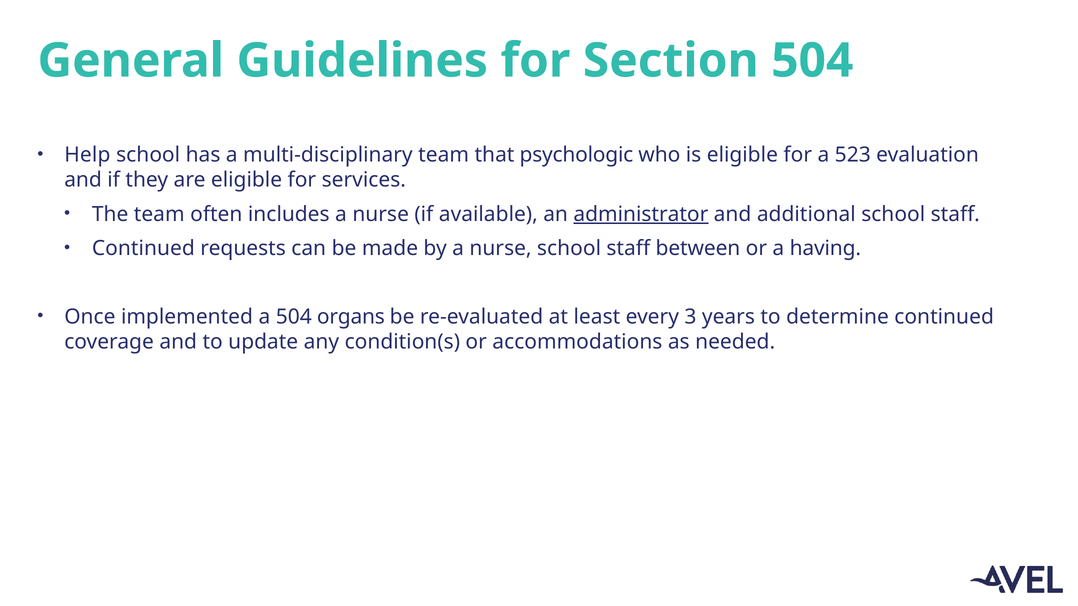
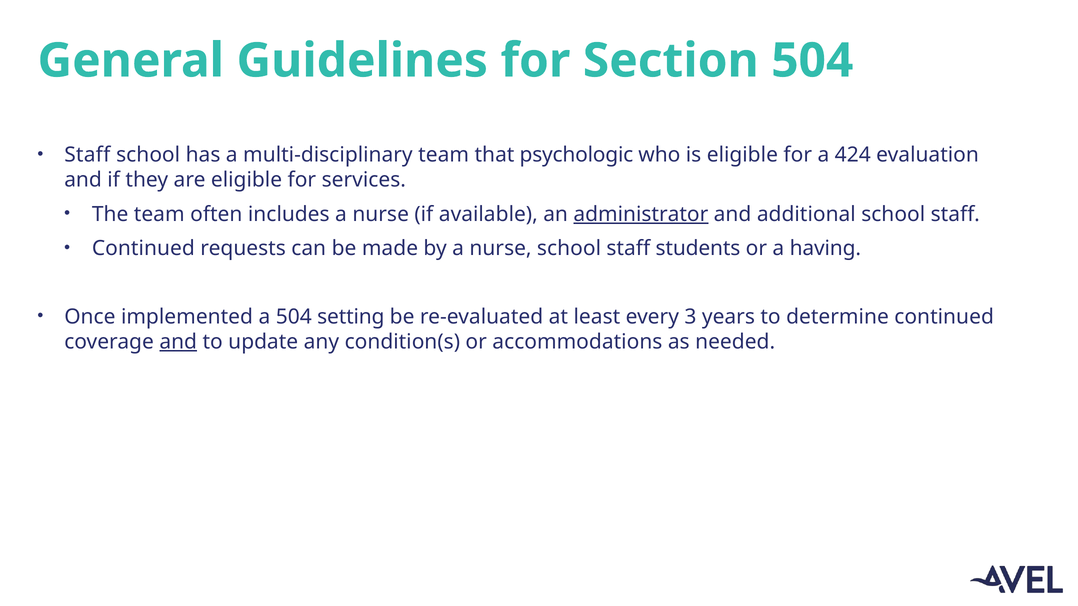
Help at (87, 155): Help -> Staff
523: 523 -> 424
between: between -> students
organs: organs -> setting
and at (178, 342) underline: none -> present
